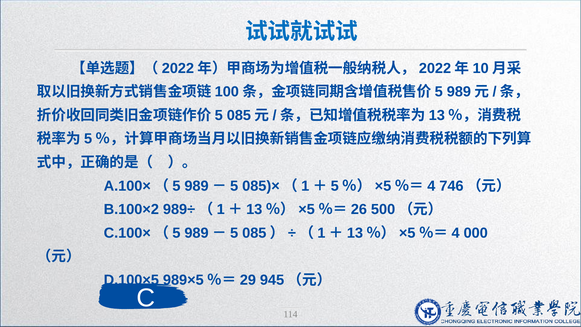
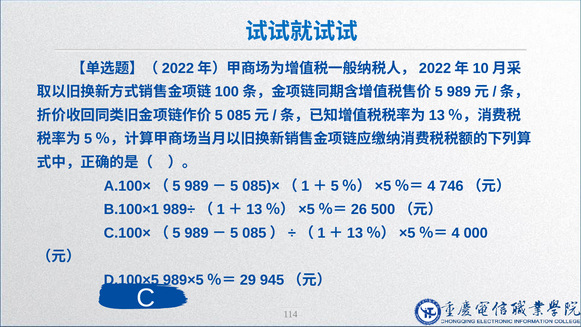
B.100×2: B.100×2 -> B.100×1
